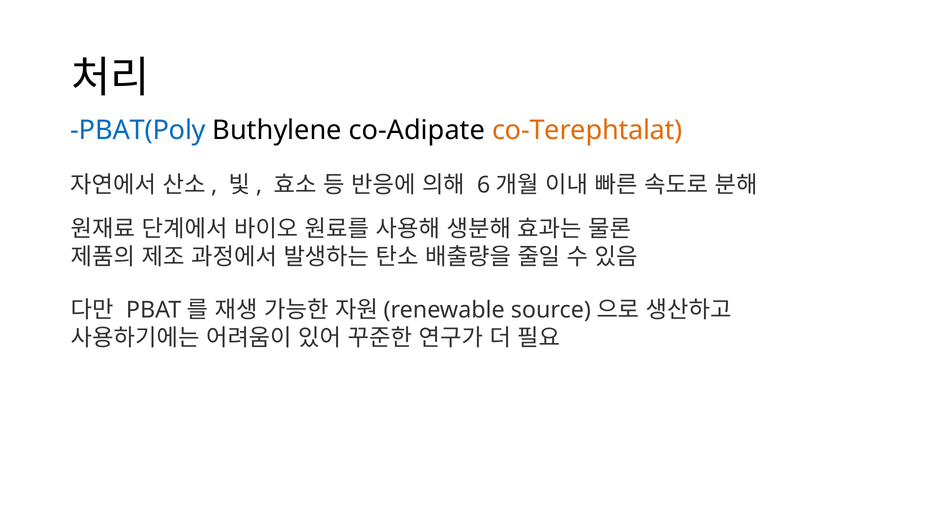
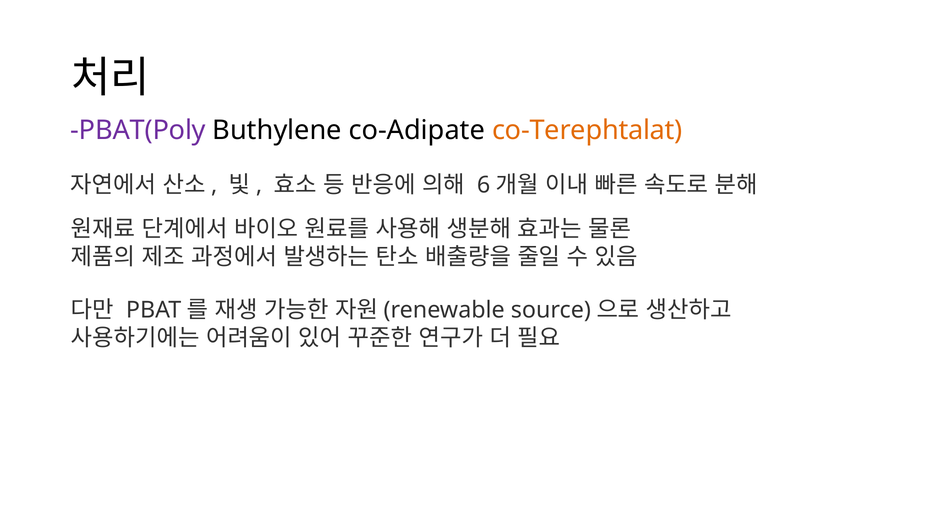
PBAT(Poly colour: blue -> purple
